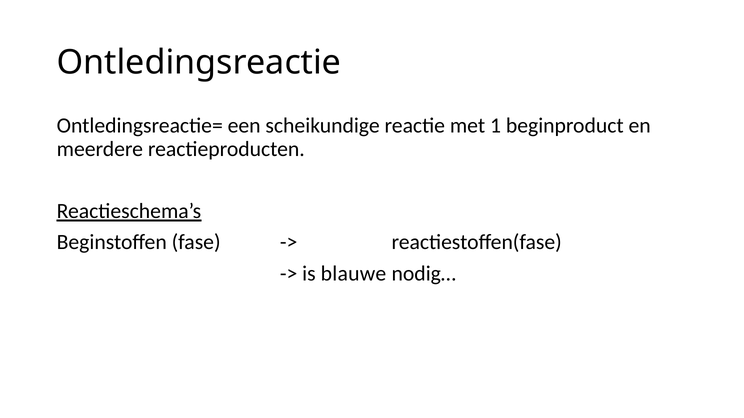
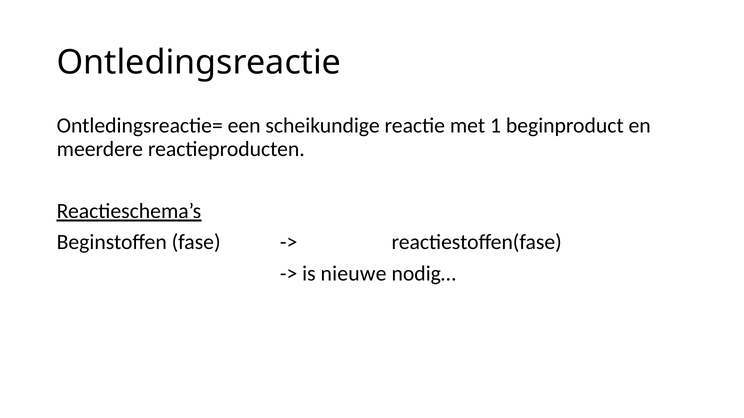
blauwe: blauwe -> nieuwe
